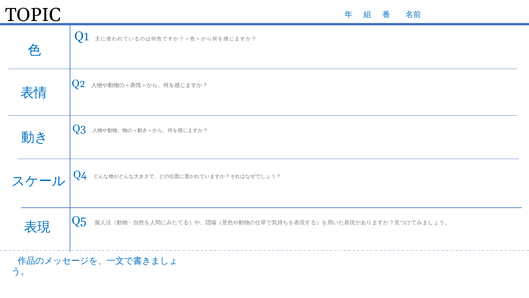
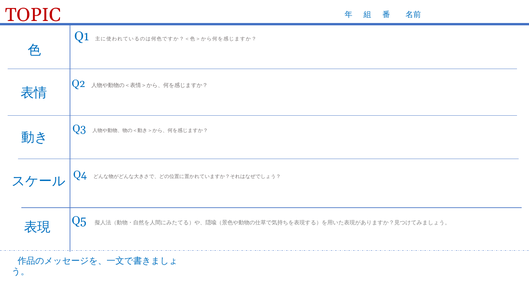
TOPIC colour: black -> red
